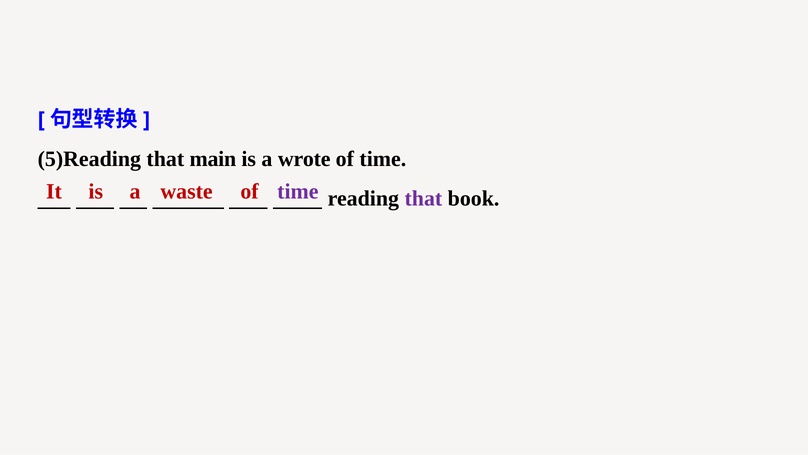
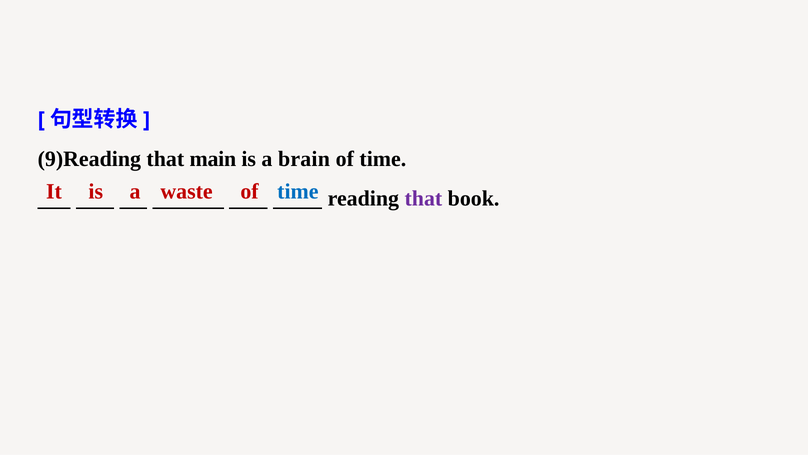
5)Reading: 5)Reading -> 9)Reading
wrote: wrote -> brain
time at (298, 191) colour: purple -> blue
